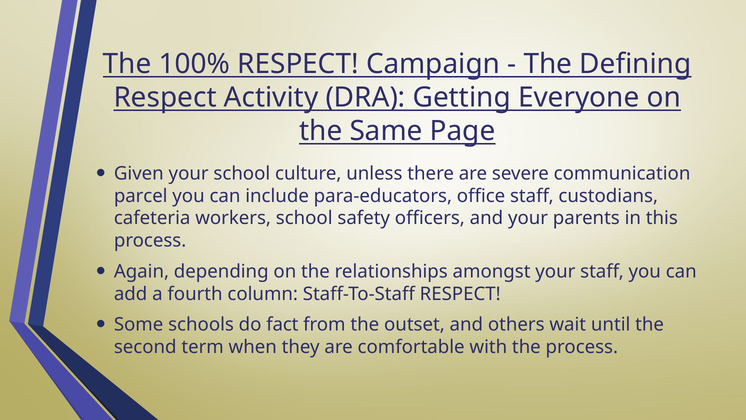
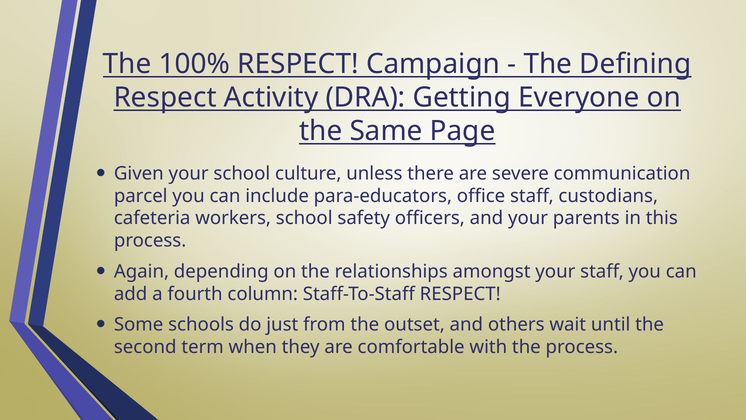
fact: fact -> just
